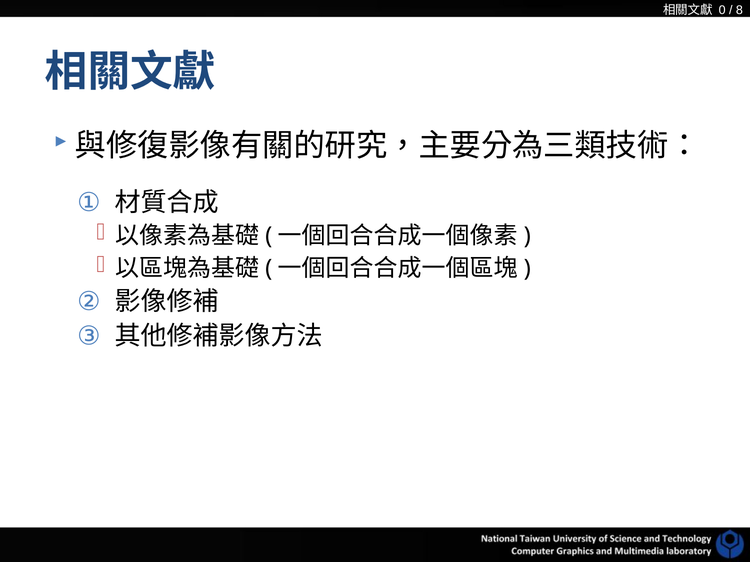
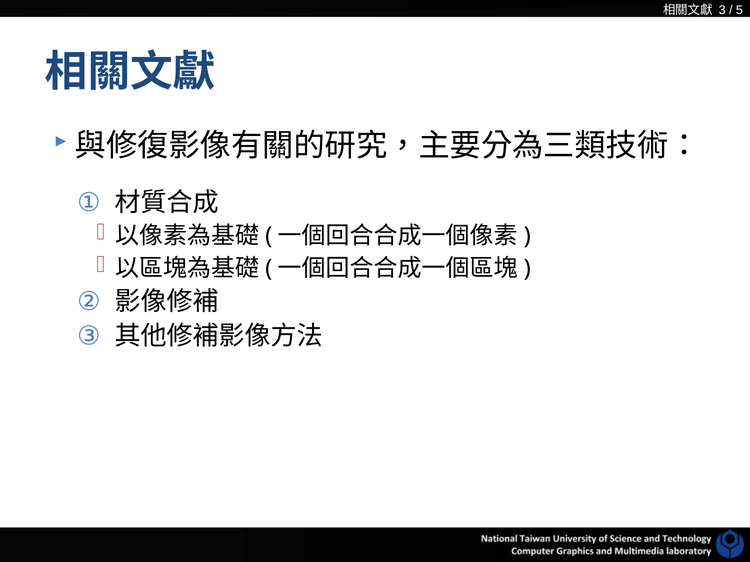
0: 0 -> 3
8: 8 -> 5
